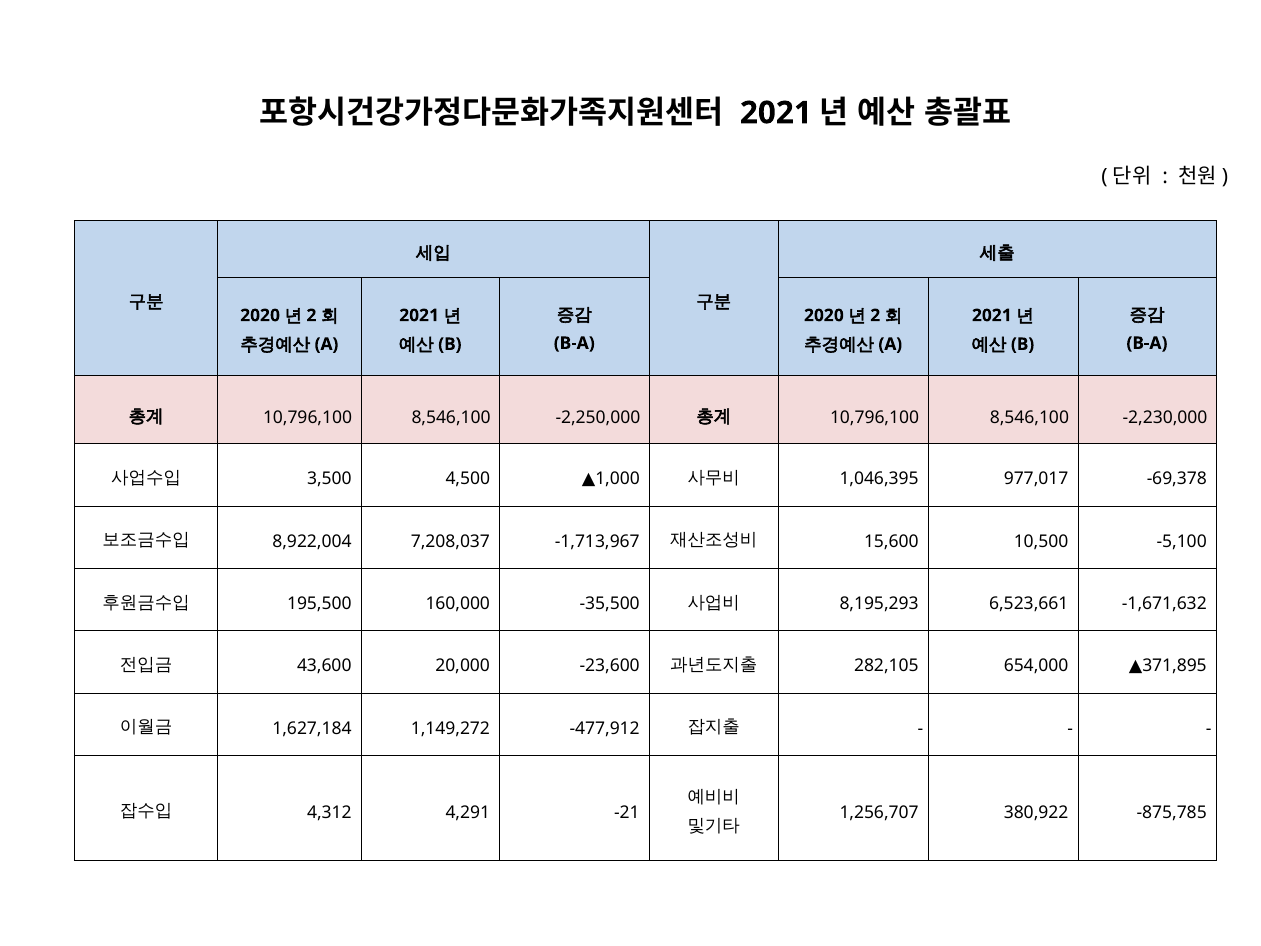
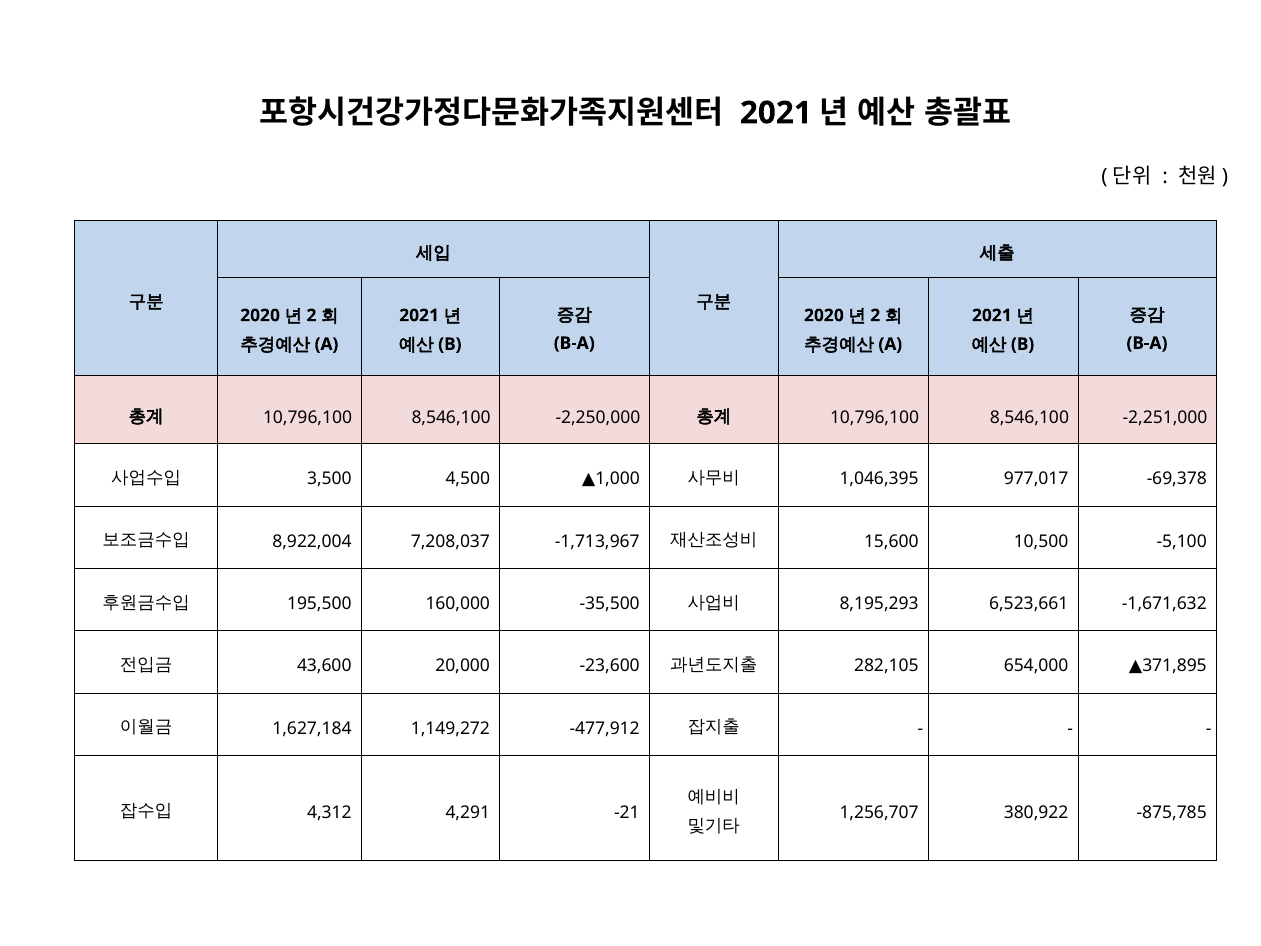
-2,230,000: -2,230,000 -> -2,251,000
